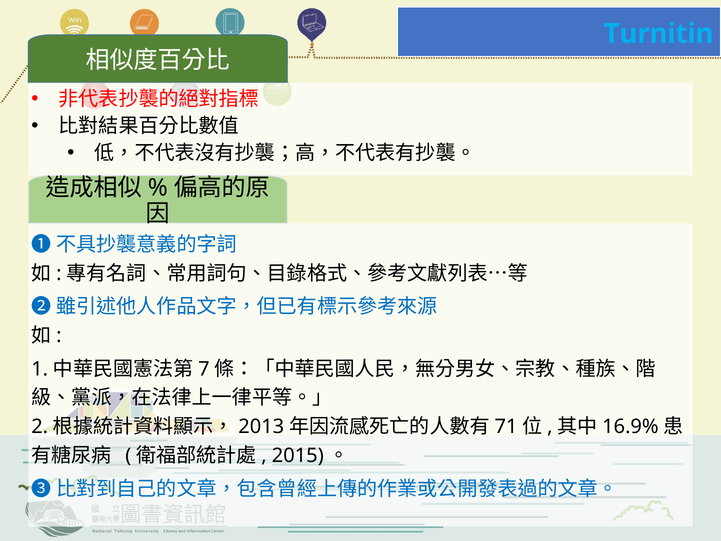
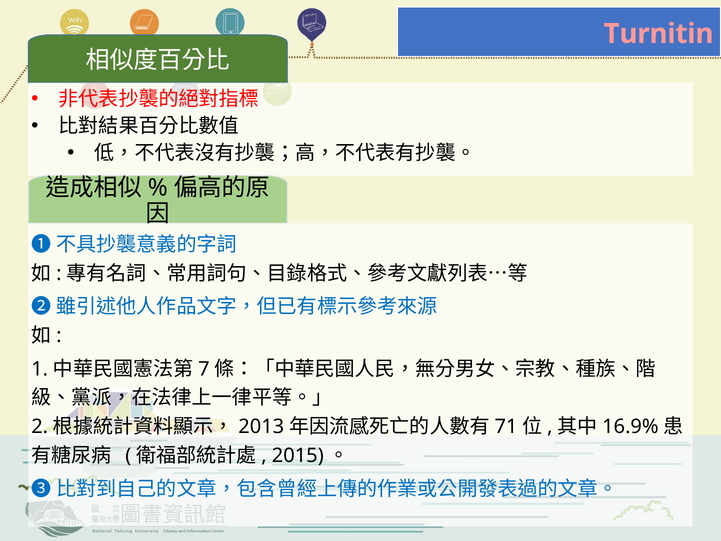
Turnitin colour: light blue -> pink
